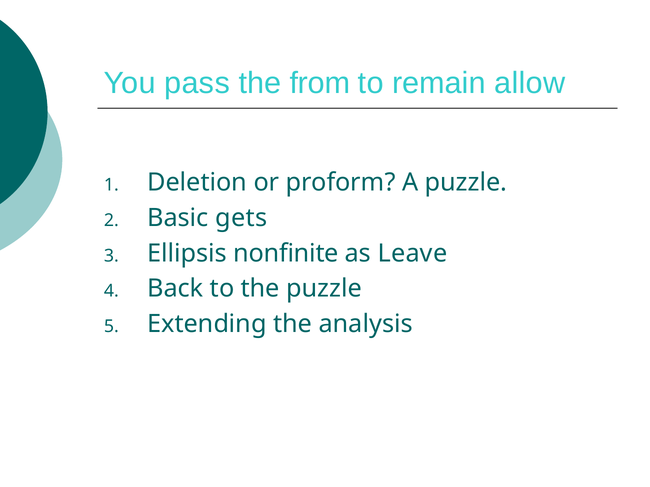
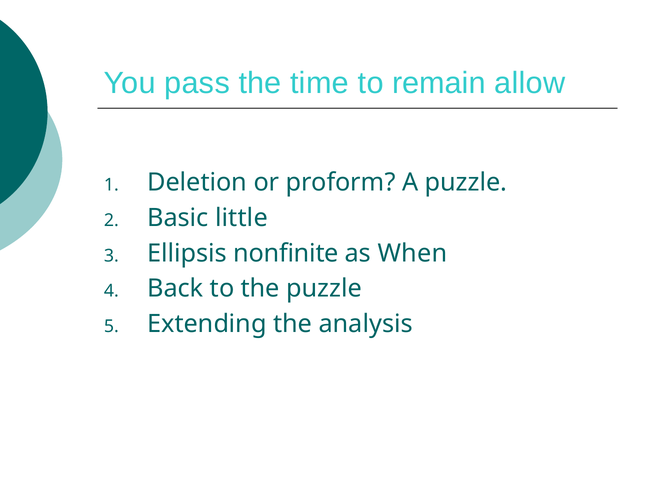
from: from -> time
gets: gets -> little
Leave: Leave -> When
